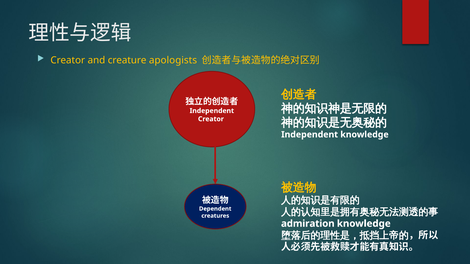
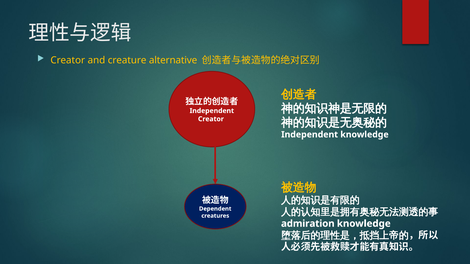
apologists: apologists -> alternative
